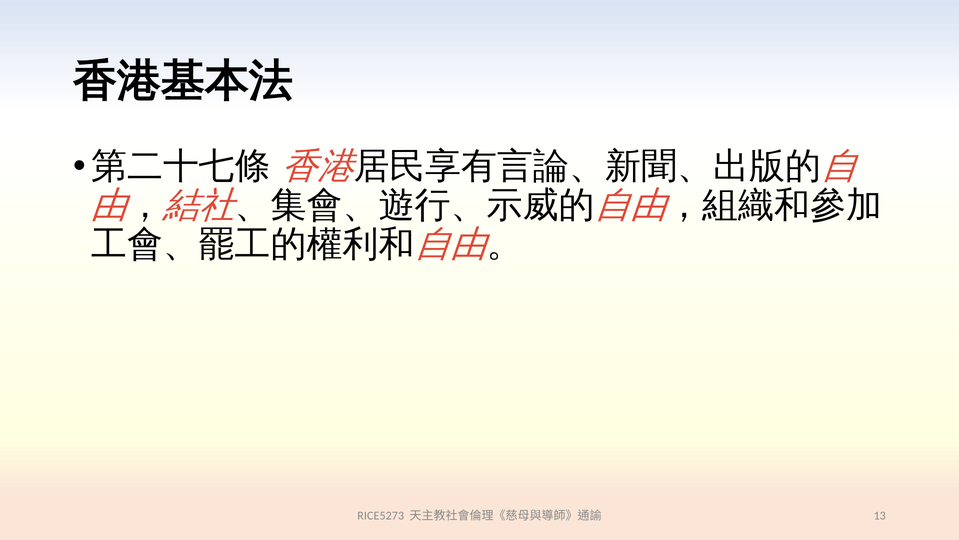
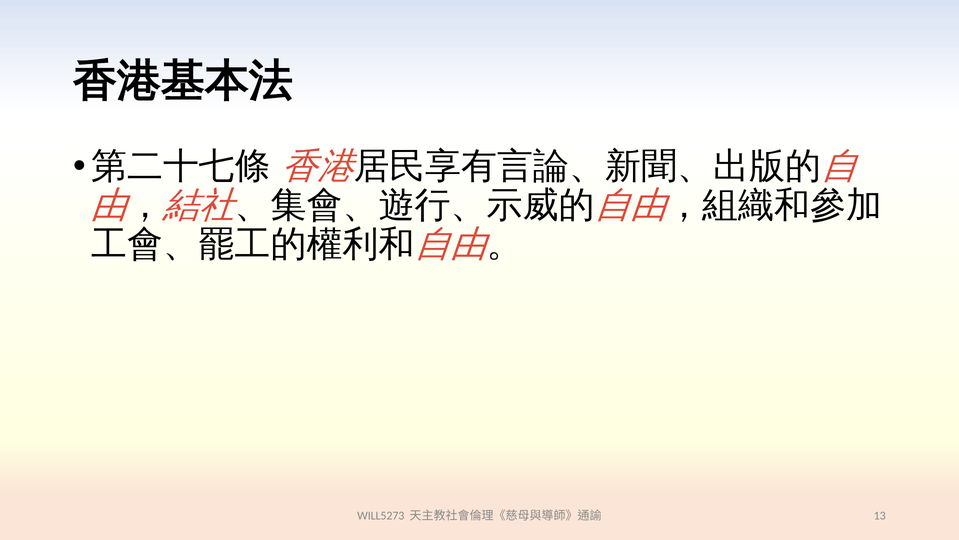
RICE5273: RICE5273 -> WILL5273
